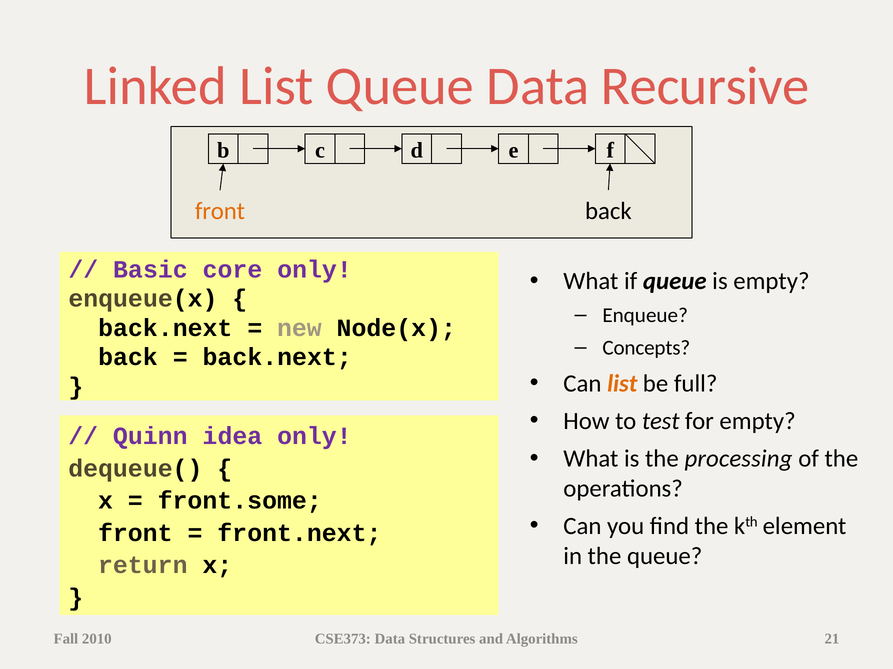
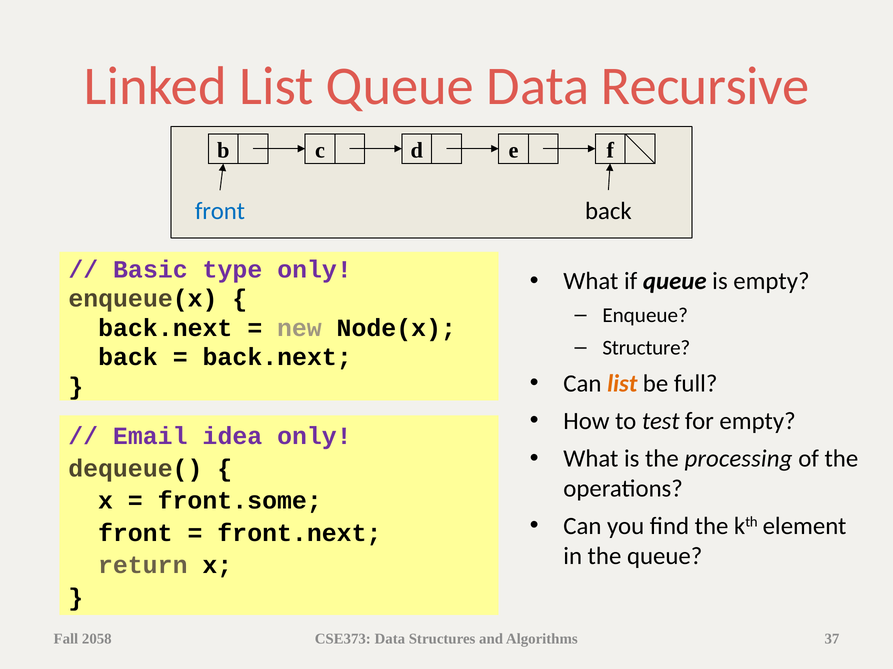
front at (220, 211) colour: orange -> blue
core: core -> type
Concepts: Concepts -> Structure
Quinn: Quinn -> Email
2010: 2010 -> 2058
21: 21 -> 37
